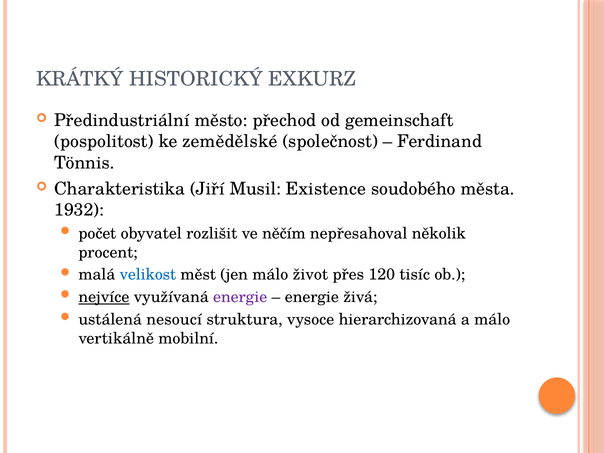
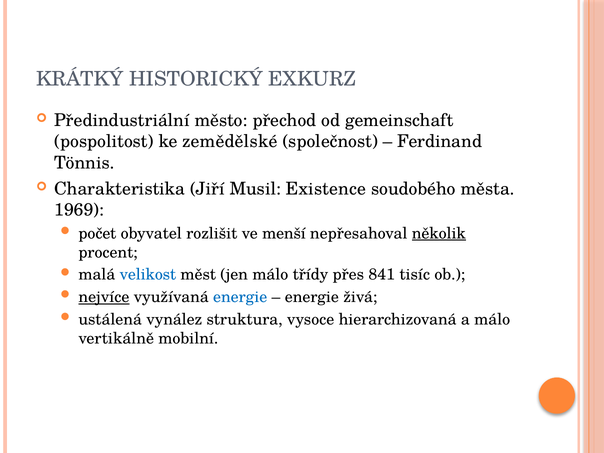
1932: 1932 -> 1969
něčím: něčím -> menší
několik underline: none -> present
život: život -> třídy
120: 120 -> 841
energie at (240, 297) colour: purple -> blue
nesoucí: nesoucí -> vynález
